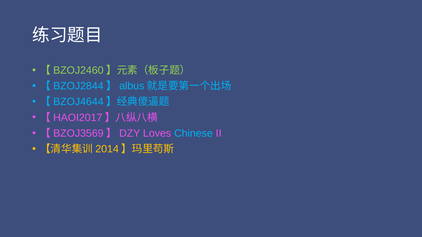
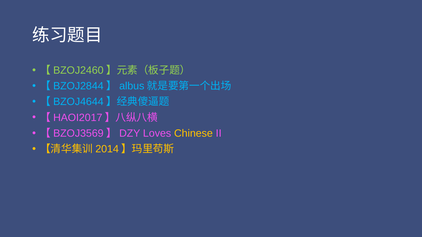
Chinese colour: light blue -> yellow
